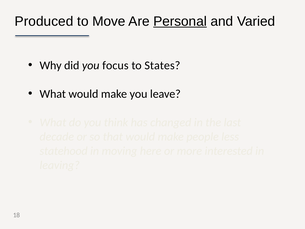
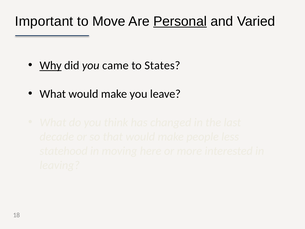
Produced: Produced -> Important
Why underline: none -> present
focus: focus -> came
